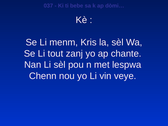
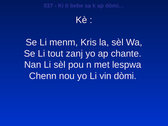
veye: veye -> dòmi
